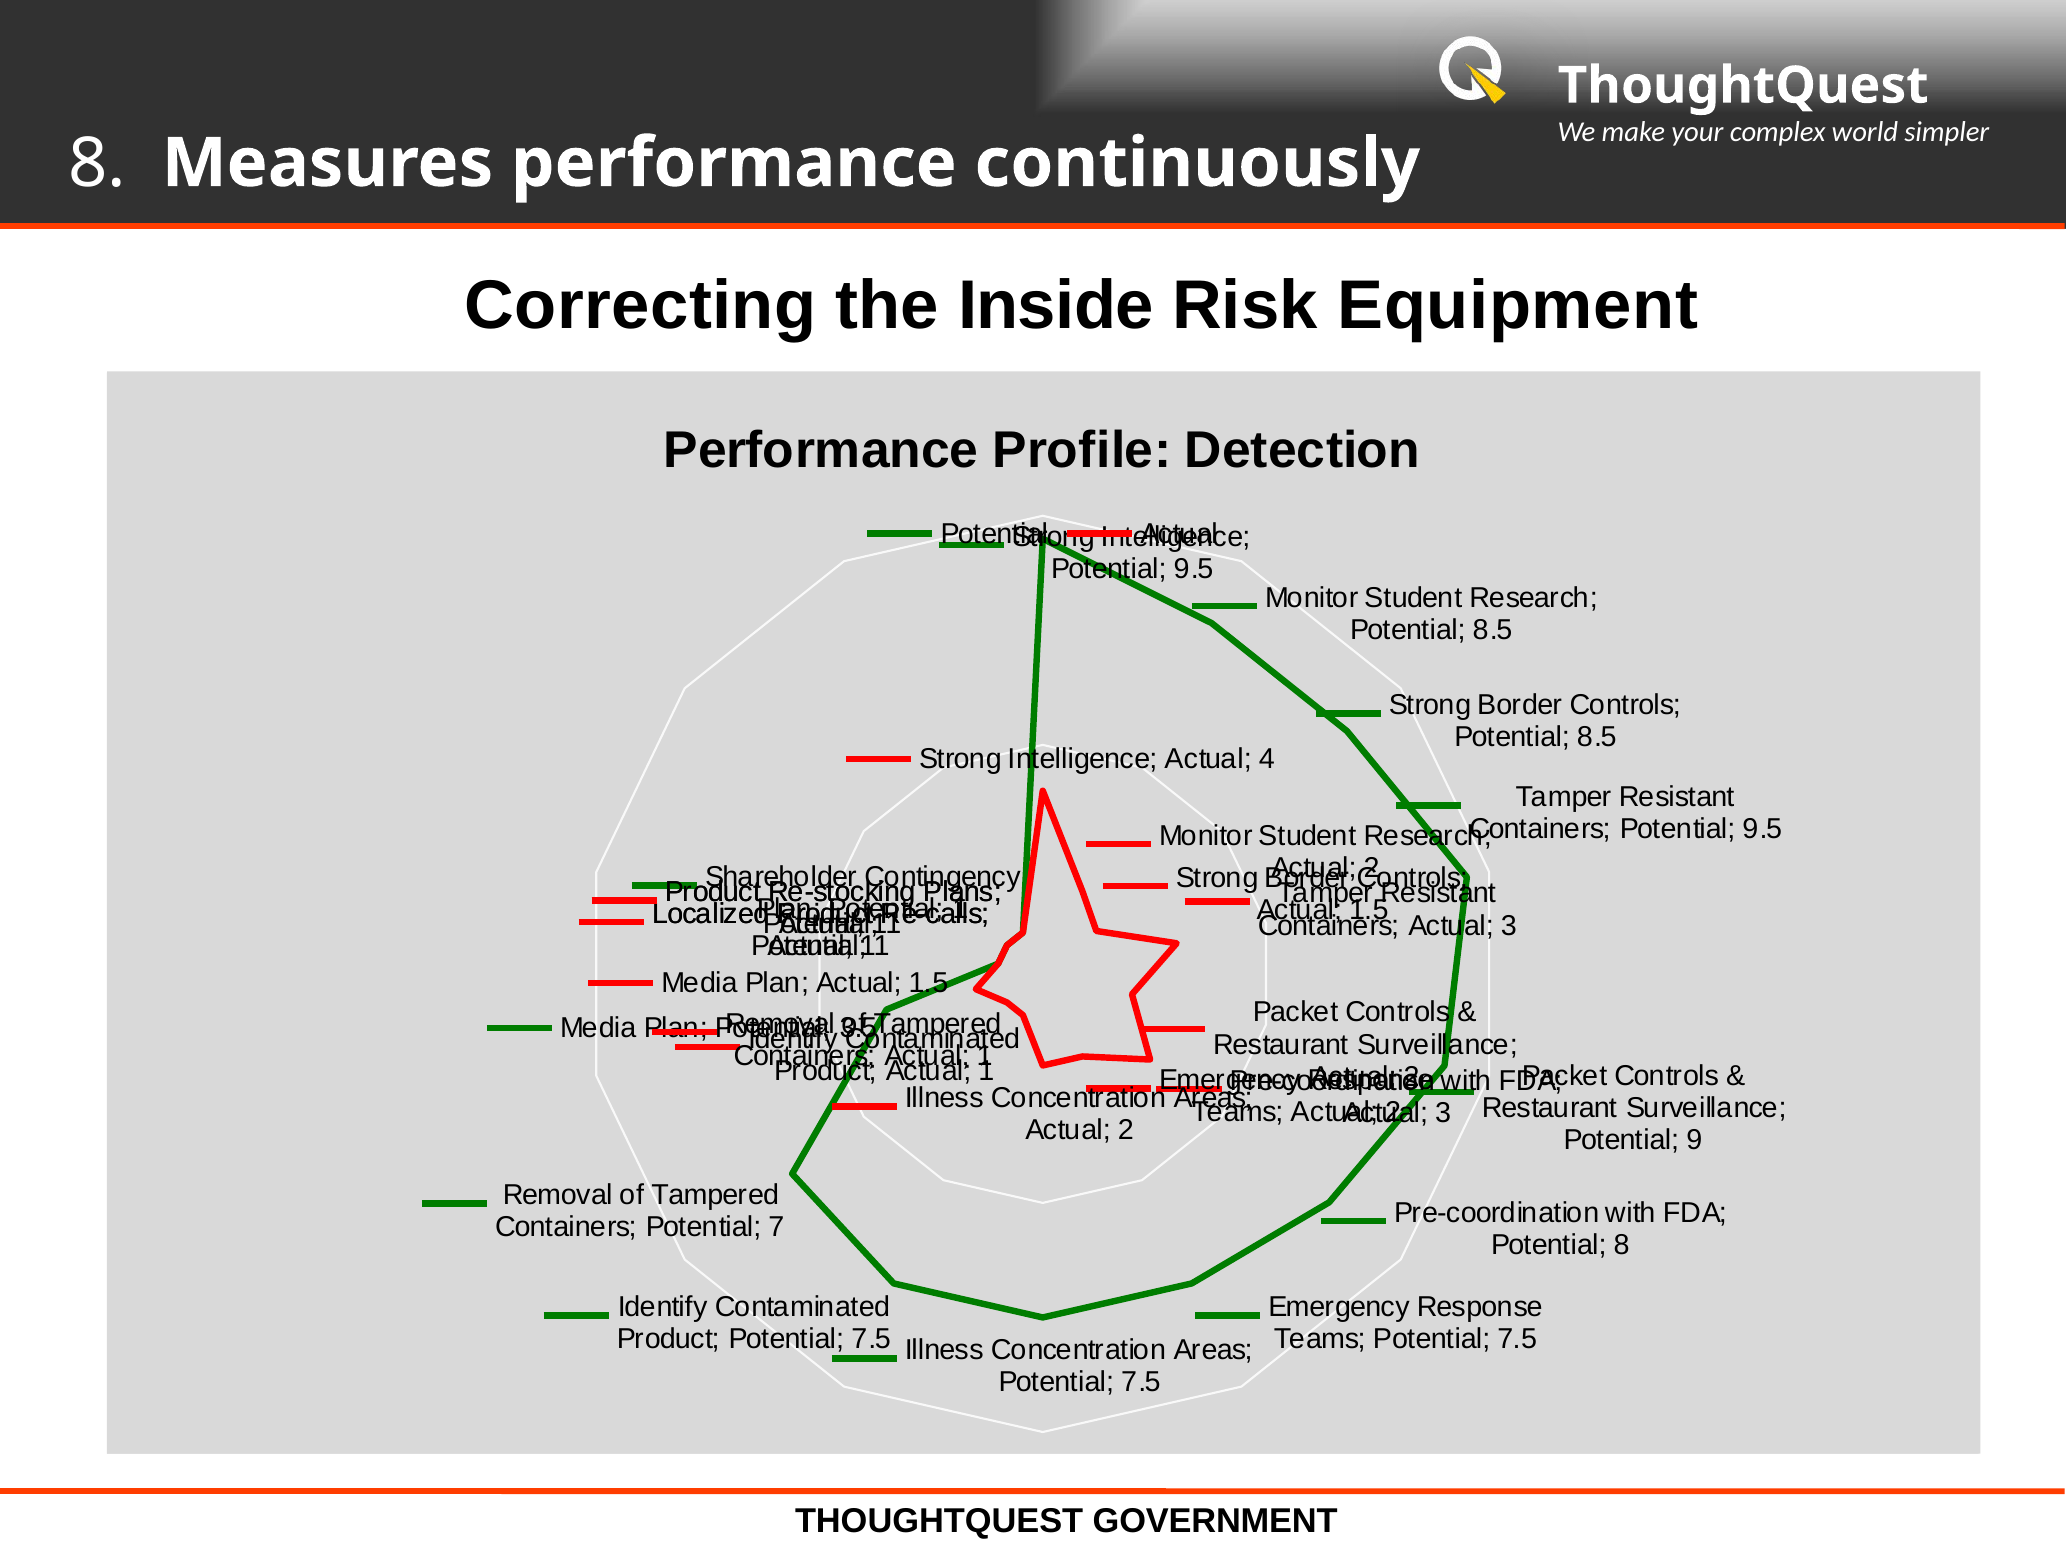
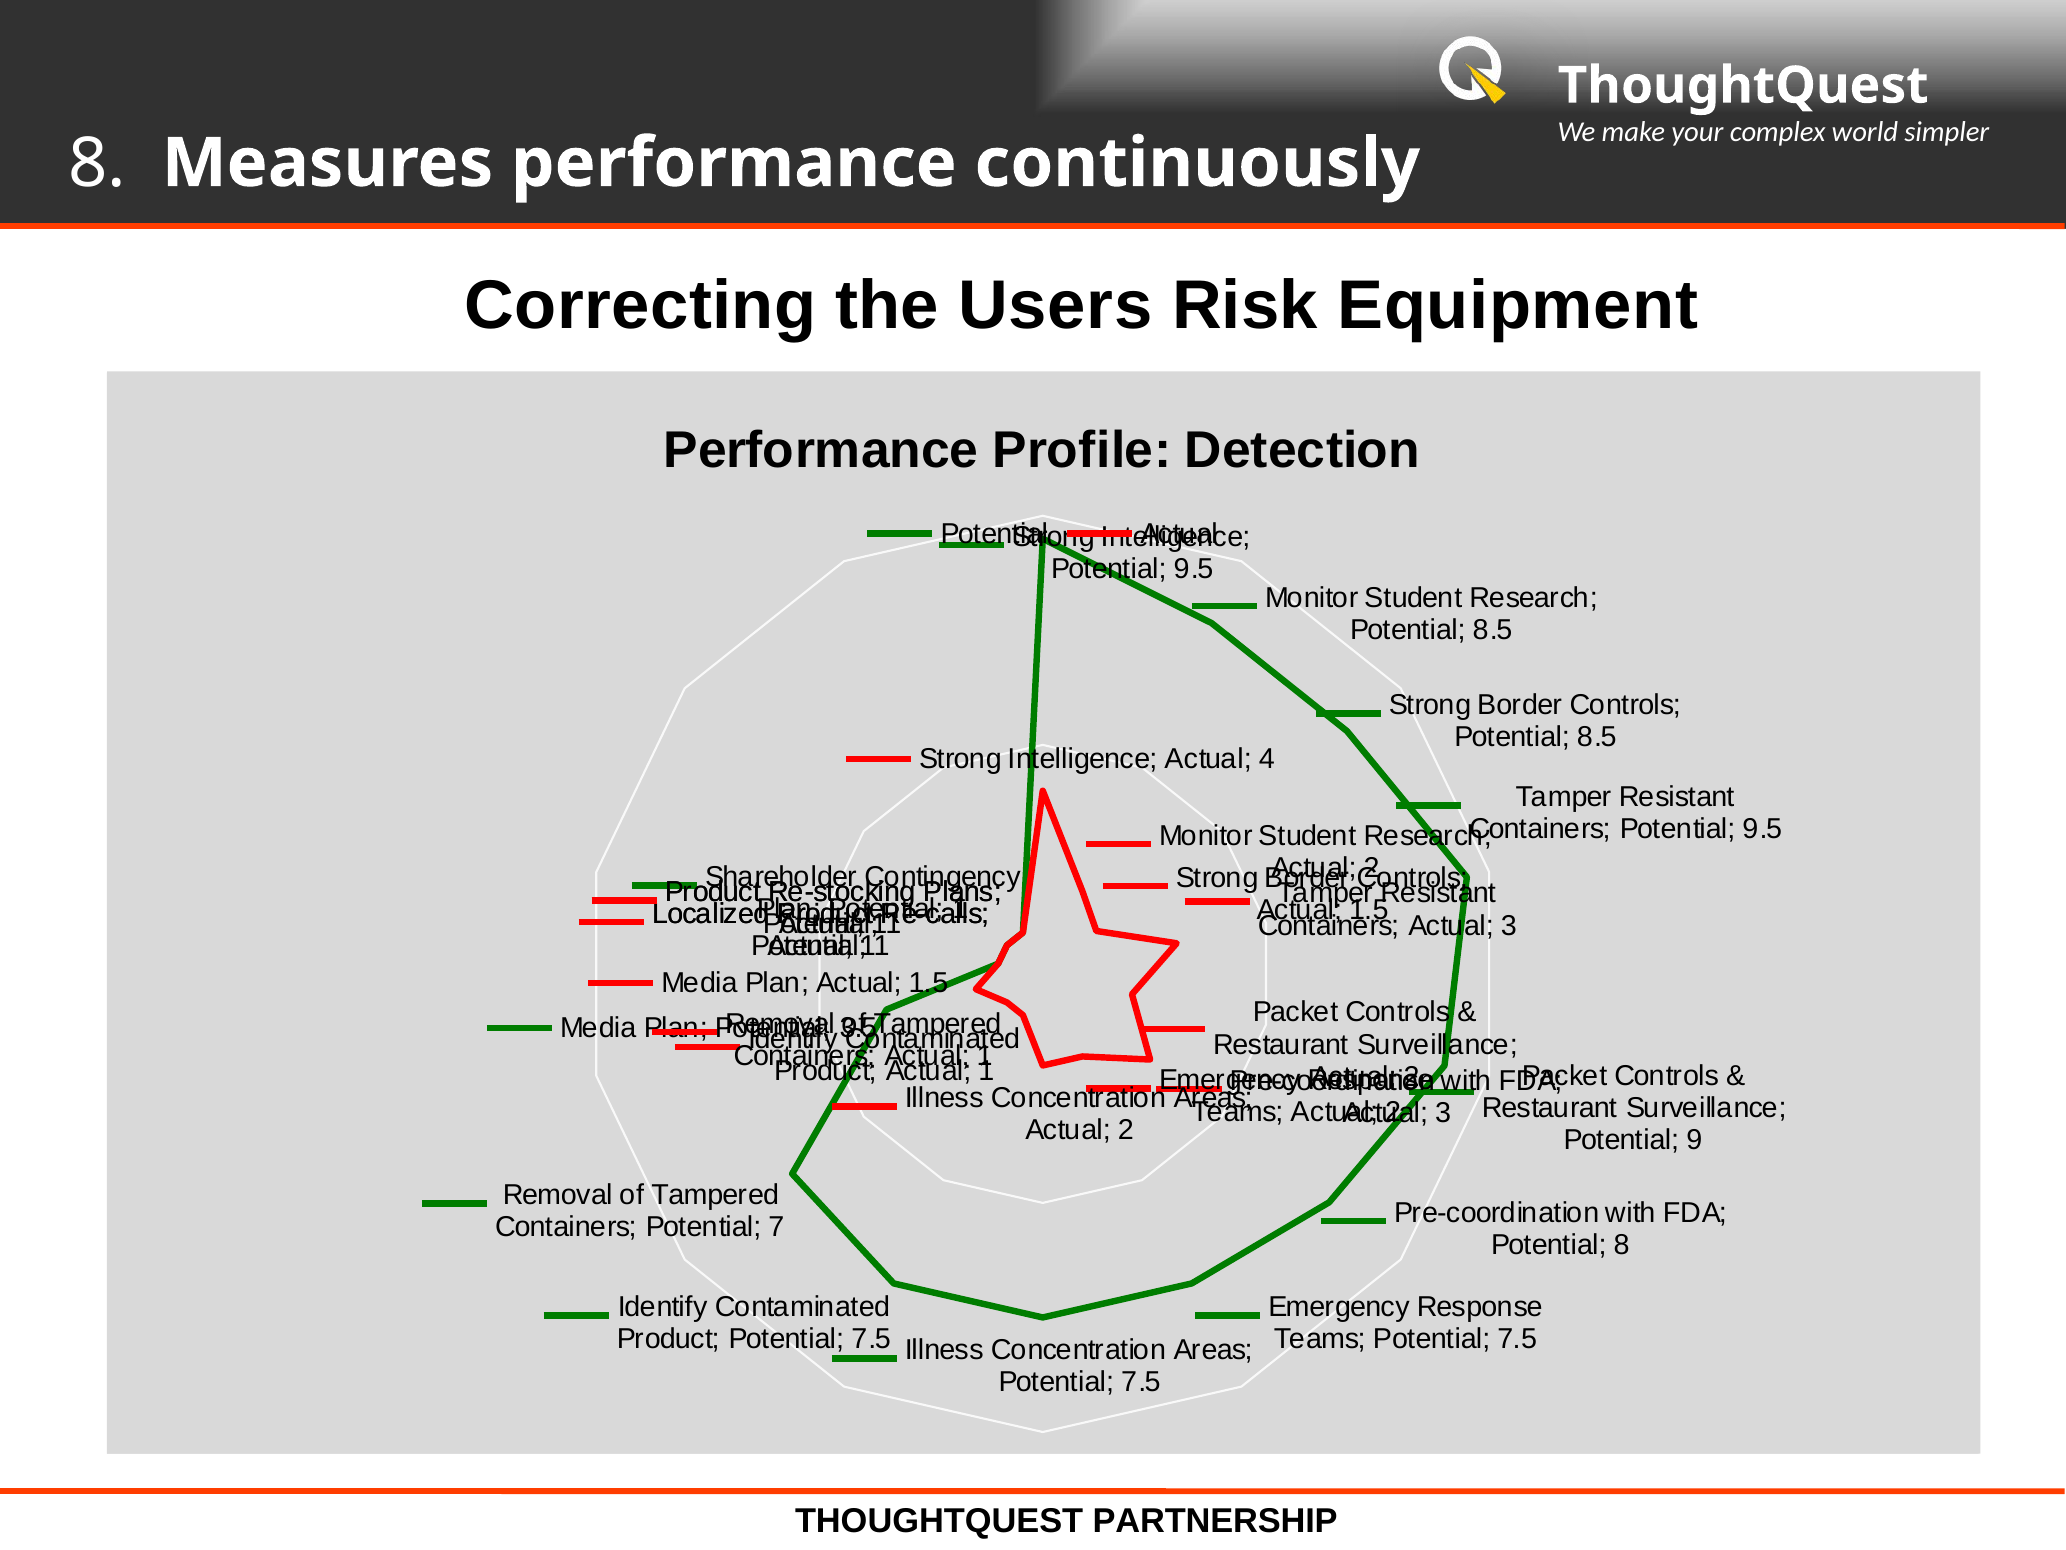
Inside: Inside -> Users
GOVERNMENT: GOVERNMENT -> PARTNERSHIP
